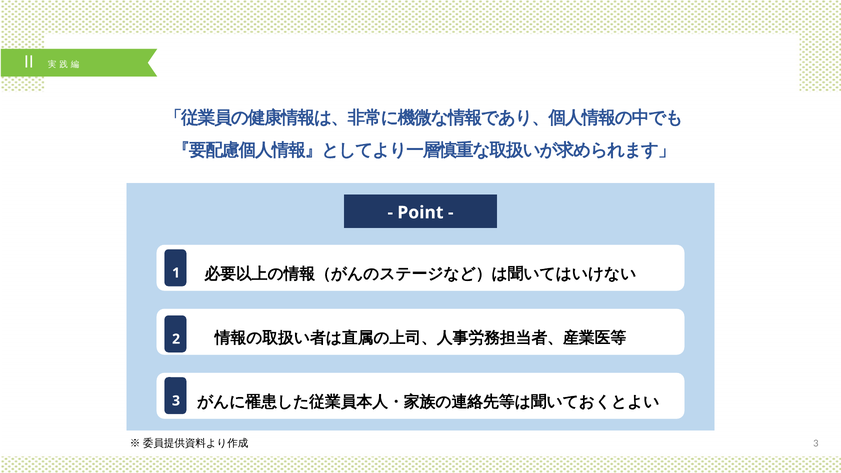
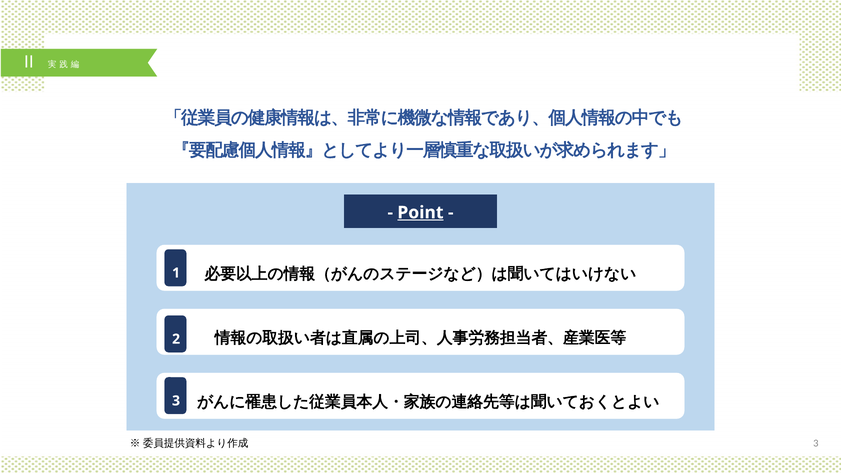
Point underline: none -> present
